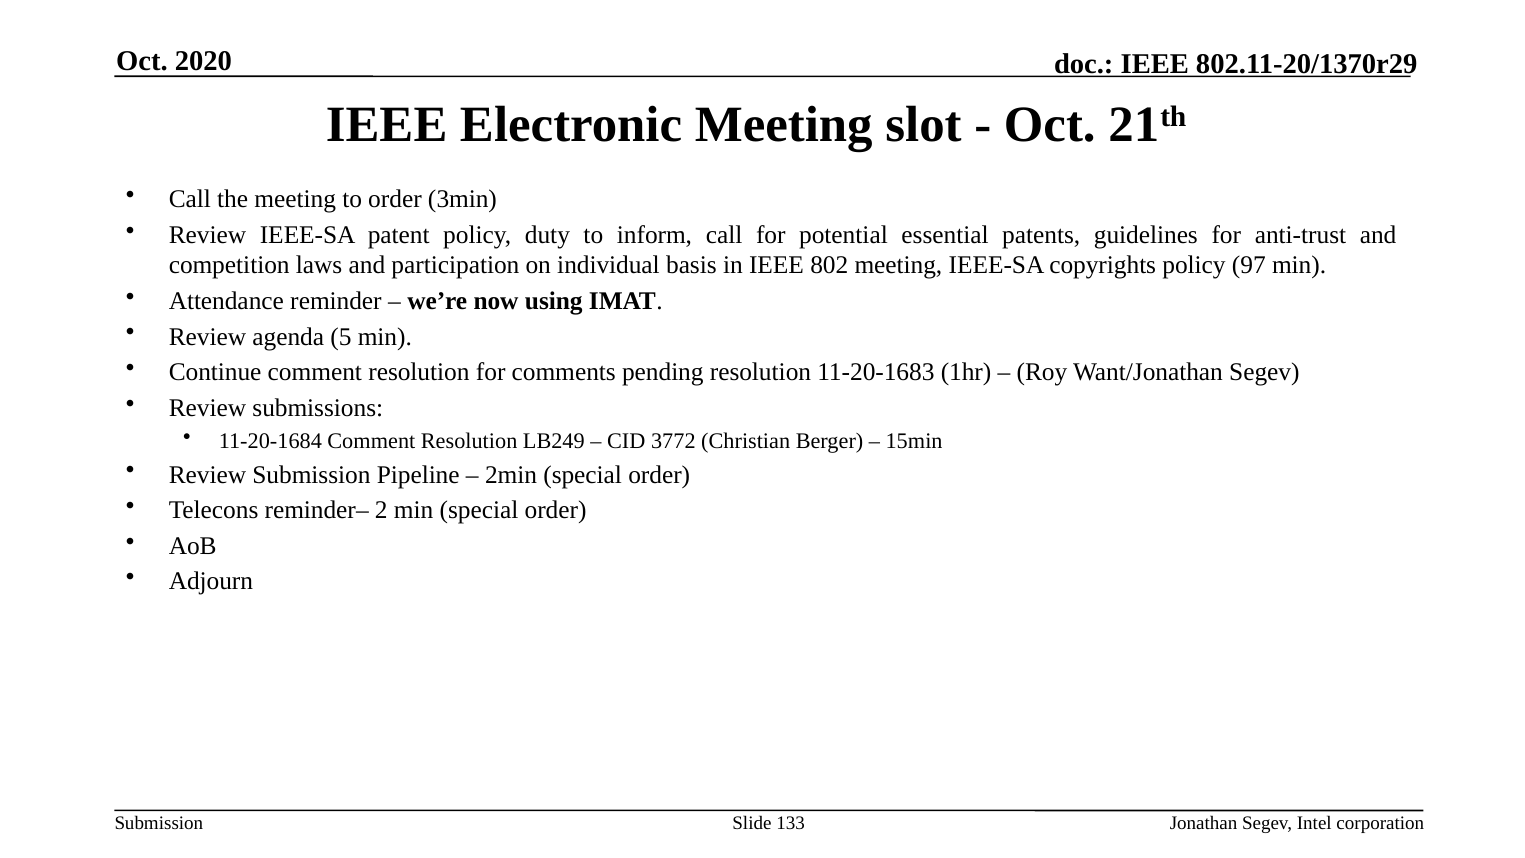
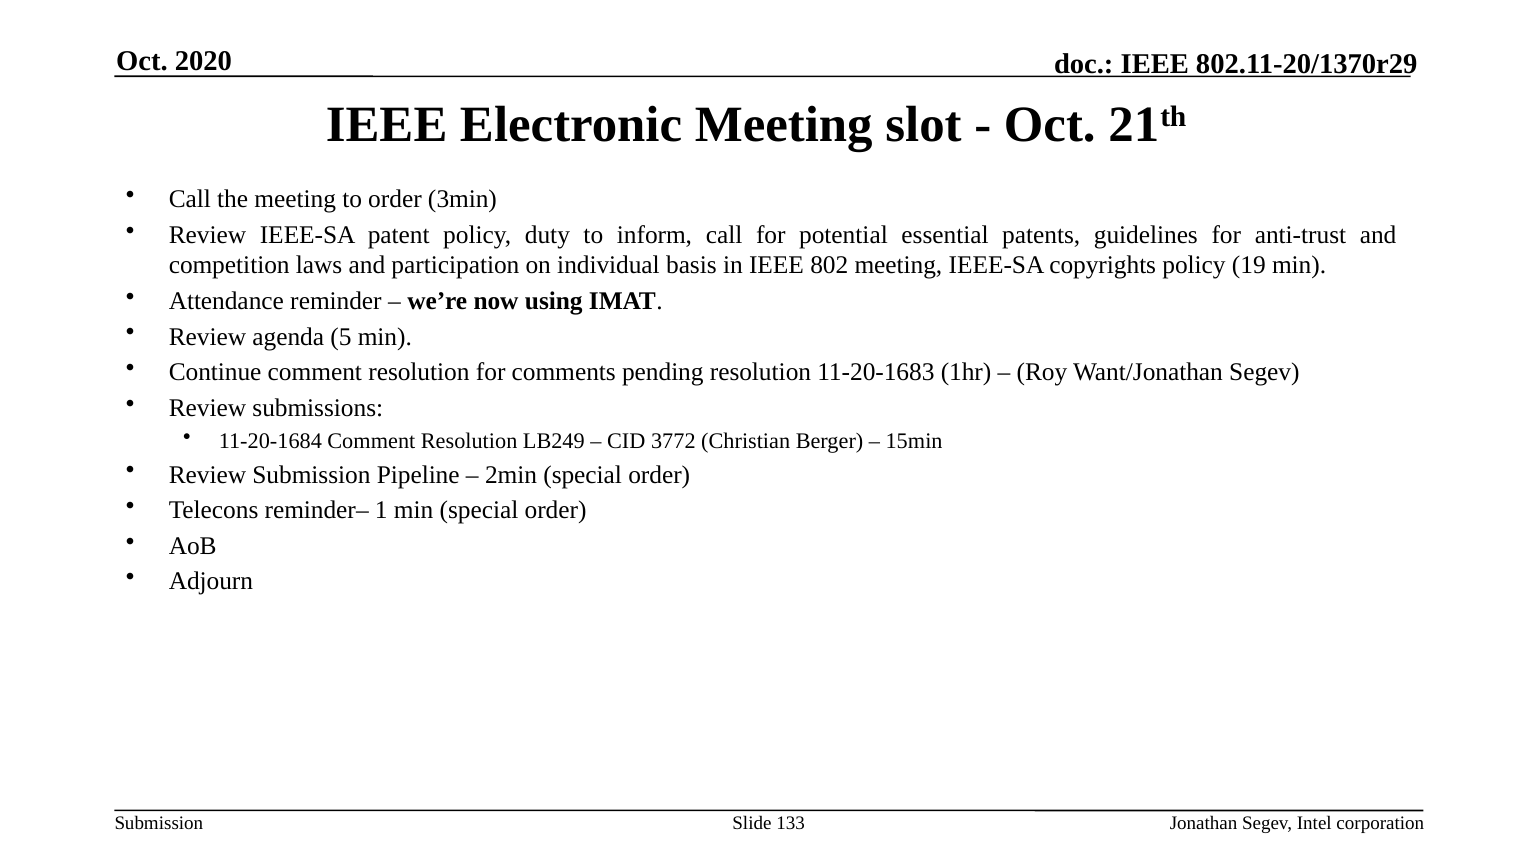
97: 97 -> 19
2: 2 -> 1
